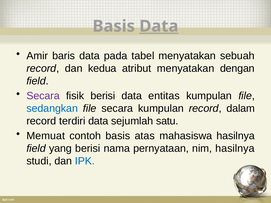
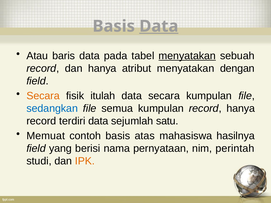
Amir: Amir -> Atau
menyatakan at (187, 56) underline: none -> present
dan kedua: kedua -> hanya
Secara at (43, 96) colour: purple -> orange
fisik berisi: berisi -> itulah
data entitas: entitas -> secara
file secara: secara -> semua
record dalam: dalam -> hanya
nim hasilnya: hasilnya -> perintah
IPK colour: blue -> orange
